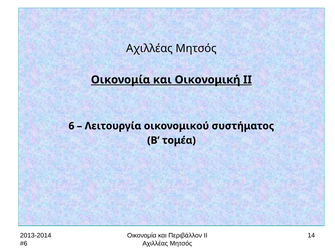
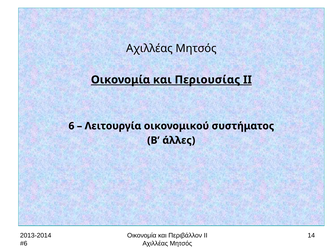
Οικονομική: Οικονομική -> Περιουσίας
τομέα: τομέα -> άλλες
